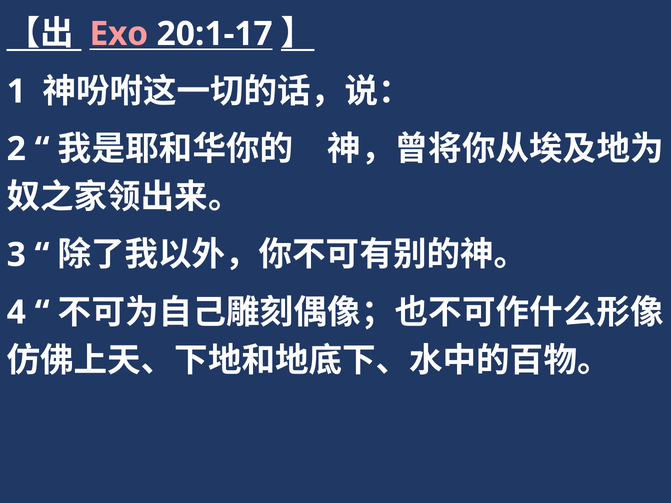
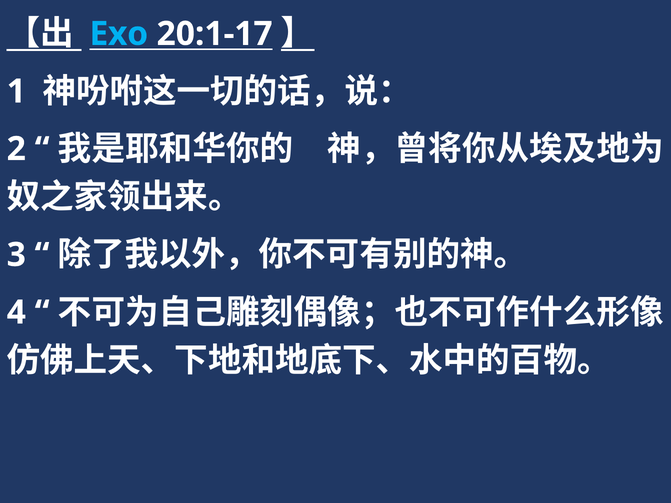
Exo colour: pink -> light blue
